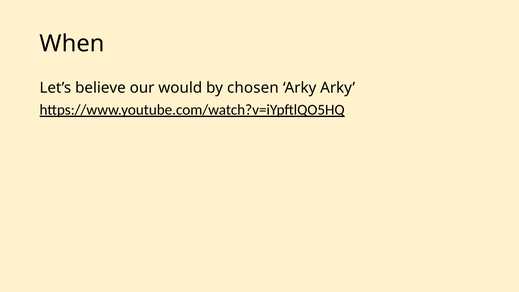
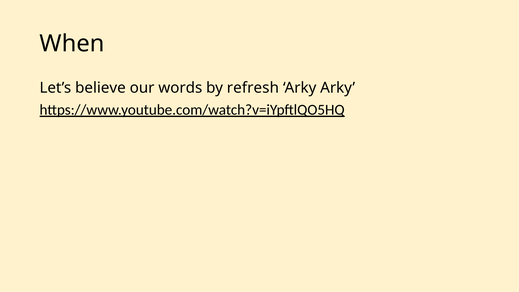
would: would -> words
chosen: chosen -> refresh
